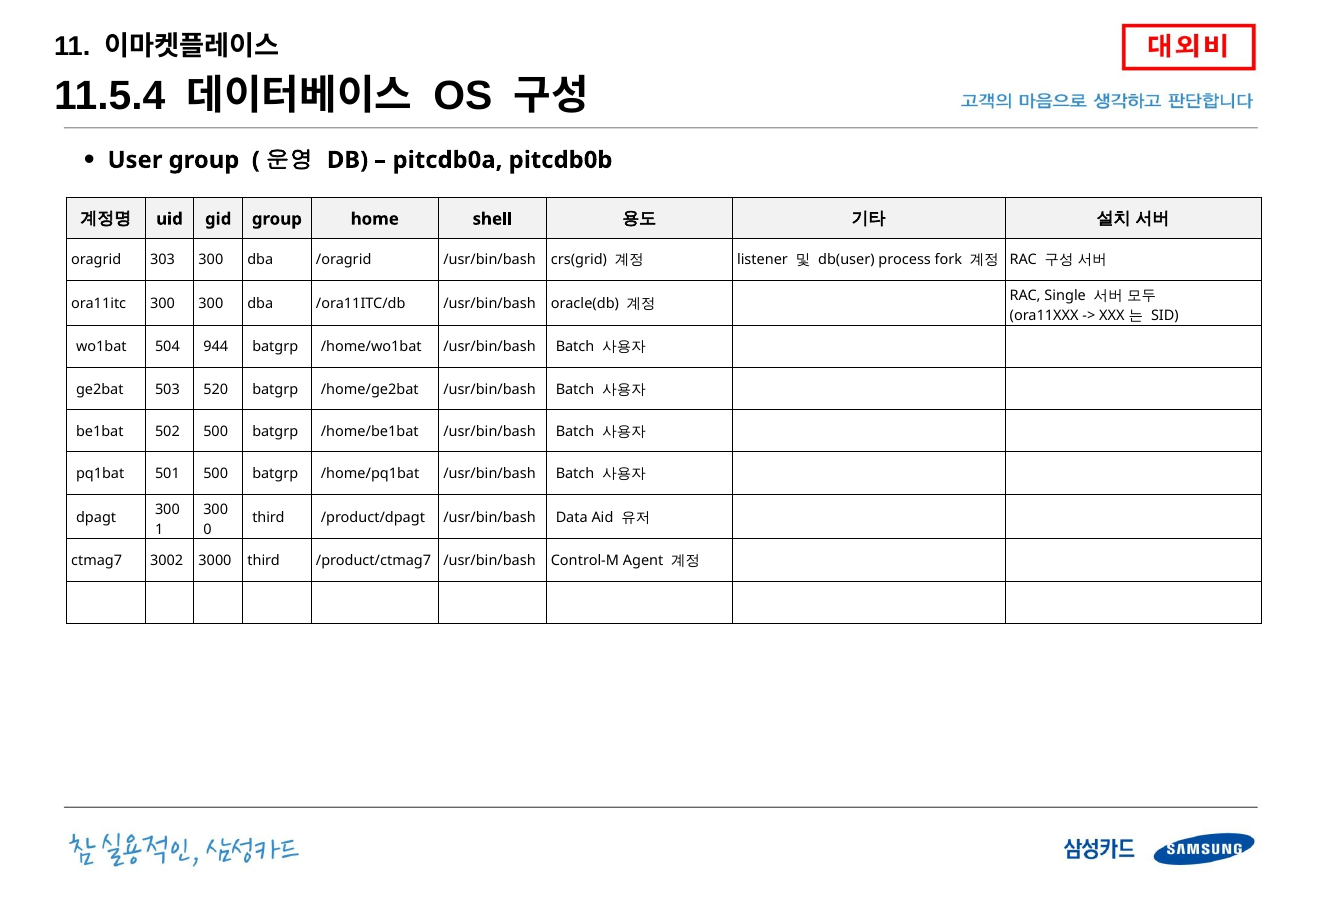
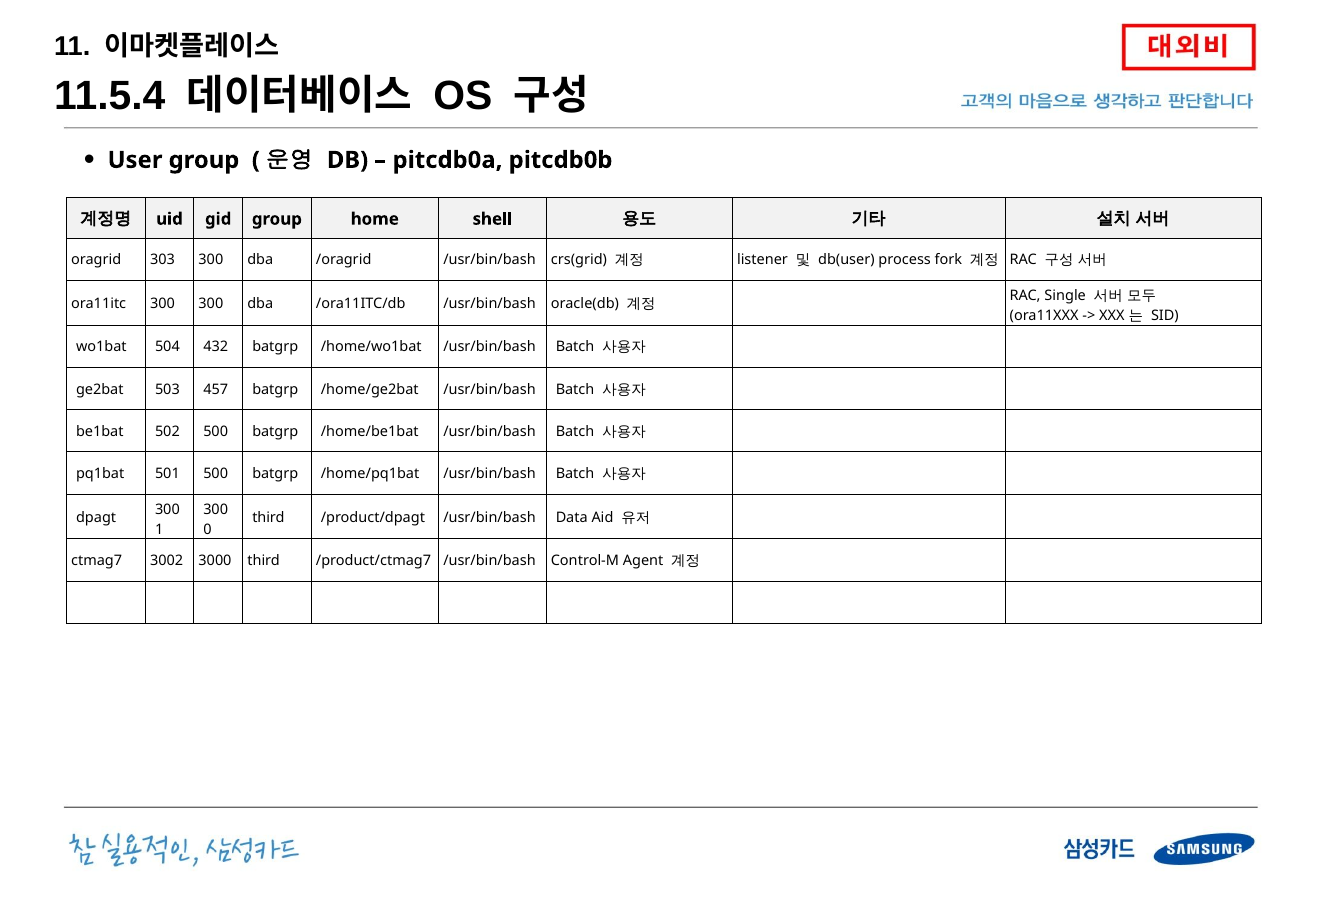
944: 944 -> 432
520: 520 -> 457
